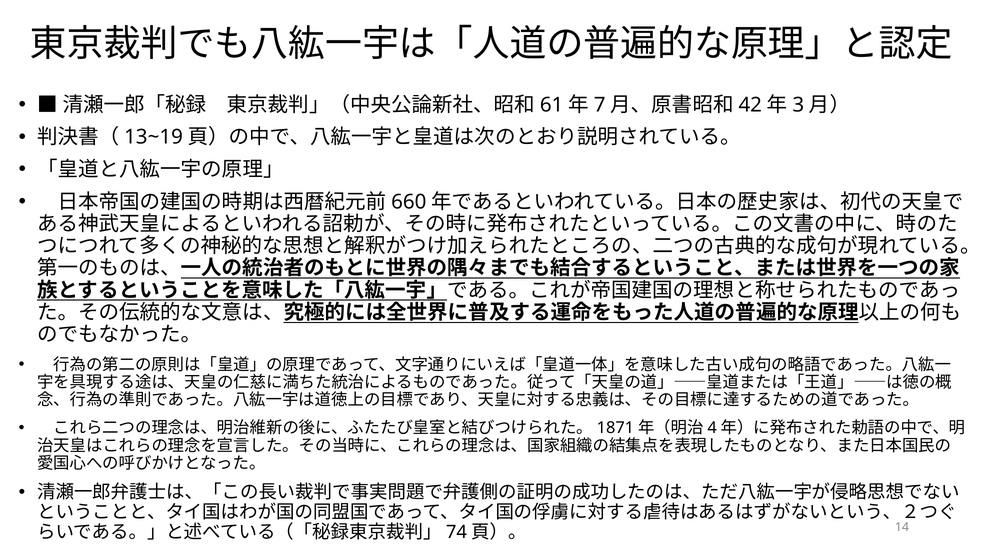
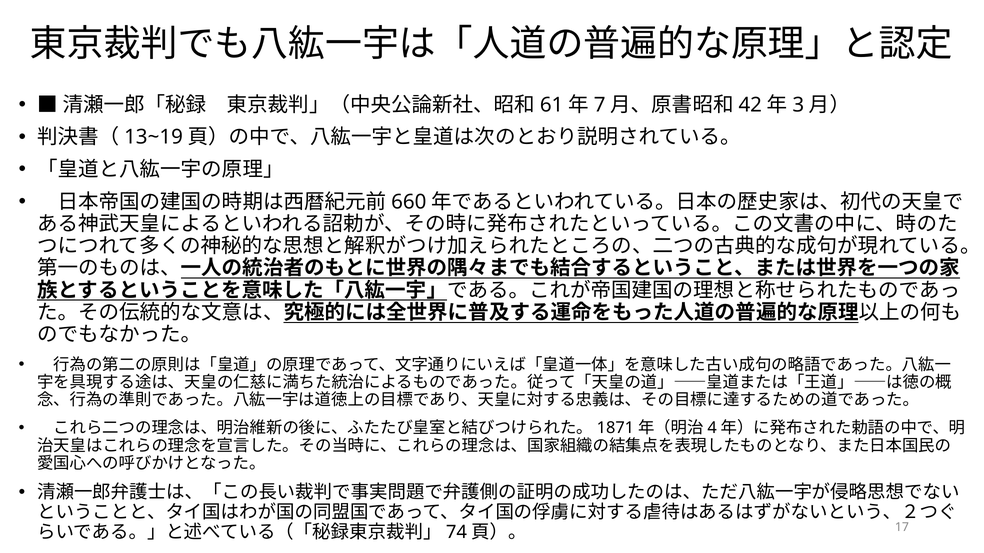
14: 14 -> 17
